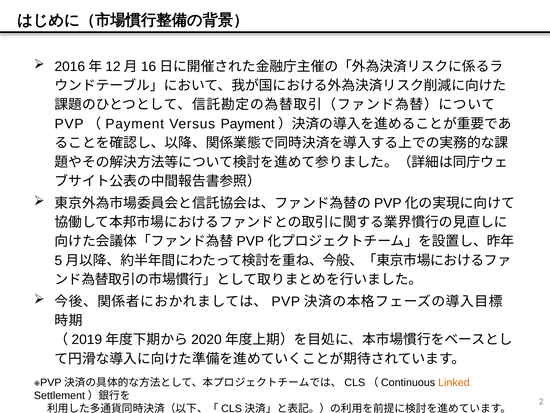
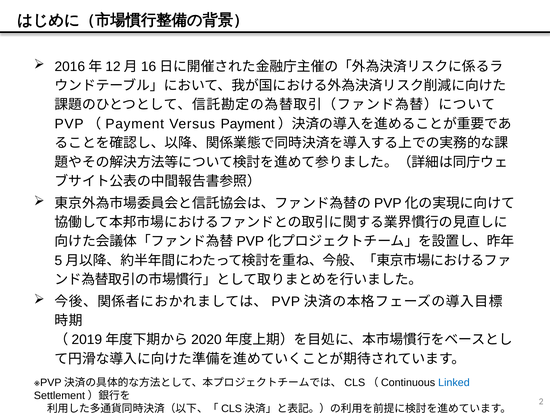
Linked colour: orange -> blue
